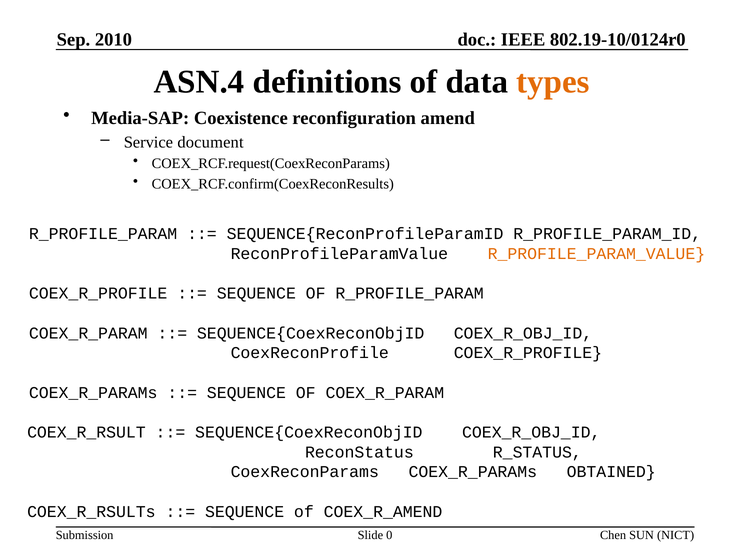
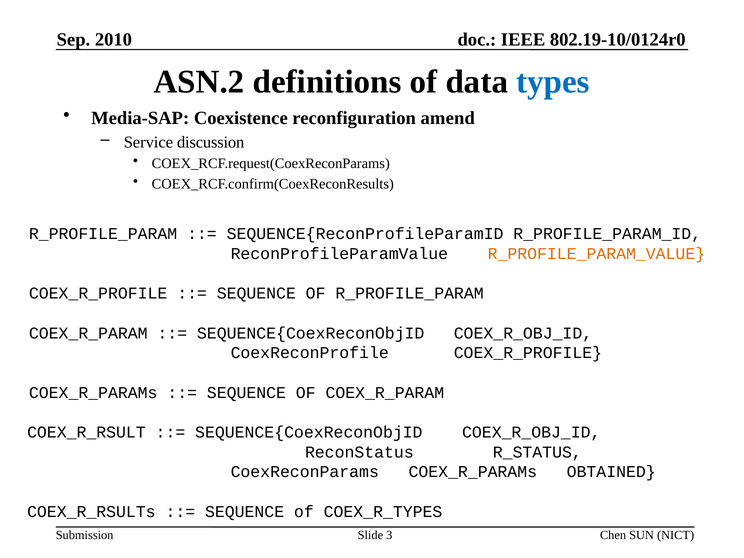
ASN.4: ASN.4 -> ASN.2
types colour: orange -> blue
document: document -> discussion
COEX_R_AMEND: COEX_R_AMEND -> COEX_R_TYPES
0: 0 -> 3
